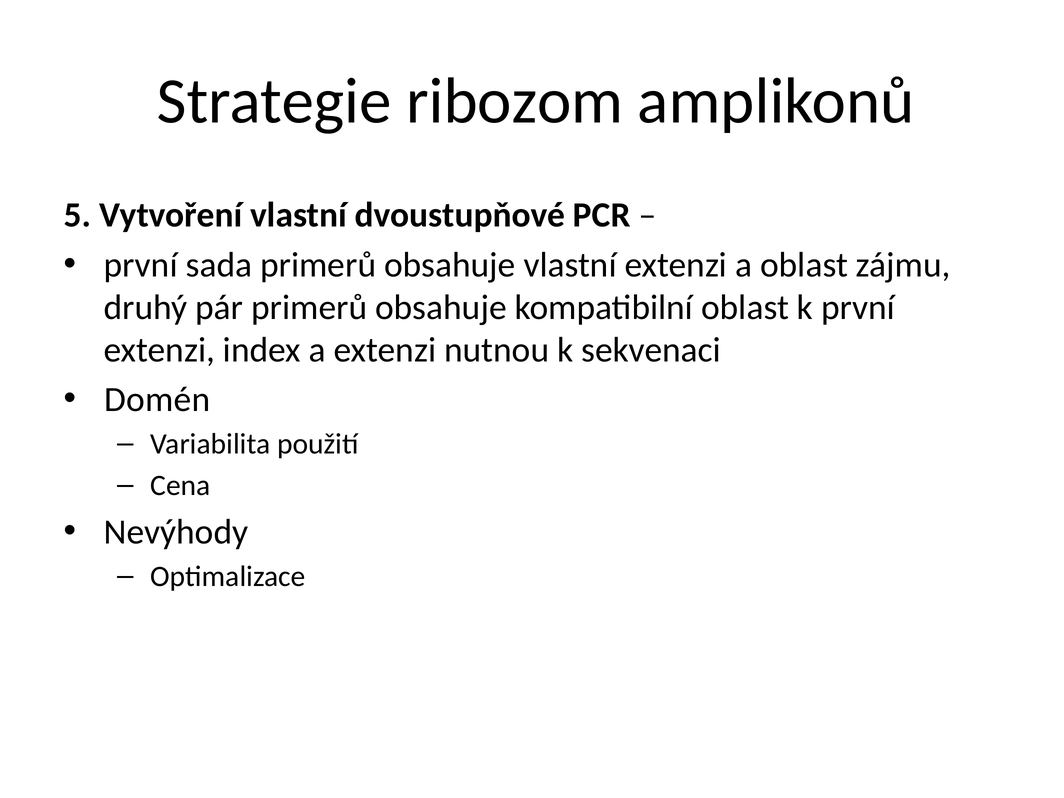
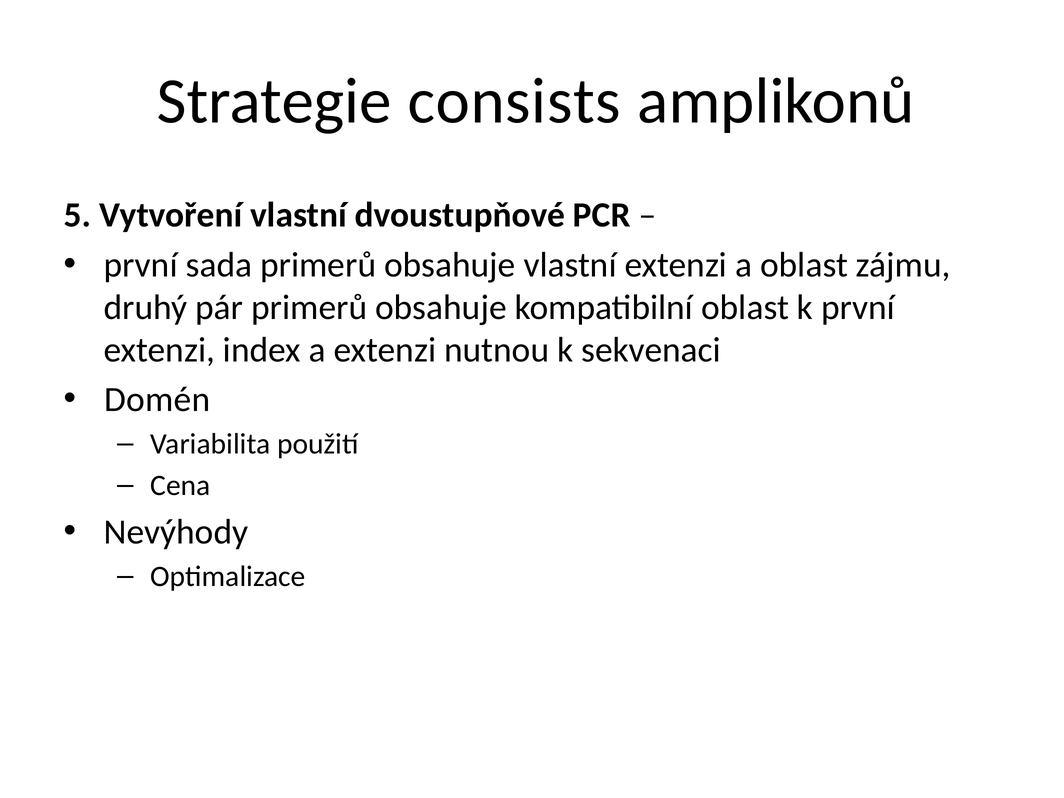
ribozom: ribozom -> consists
